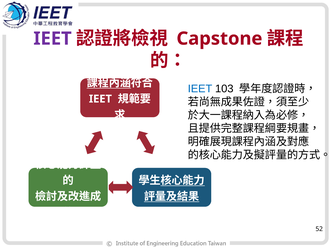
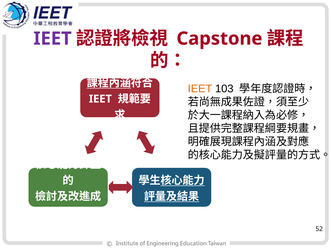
IEET at (200, 89) colour: blue -> orange
